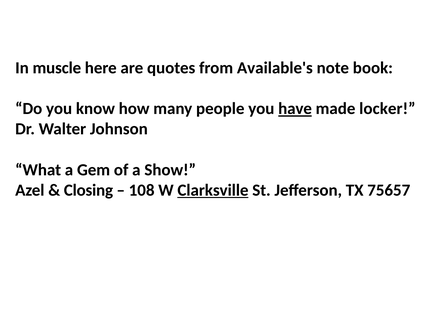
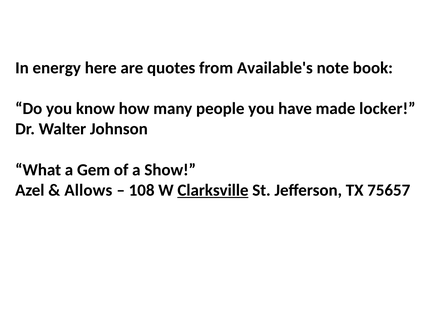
muscle: muscle -> energy
have underline: present -> none
Closing: Closing -> Allows
